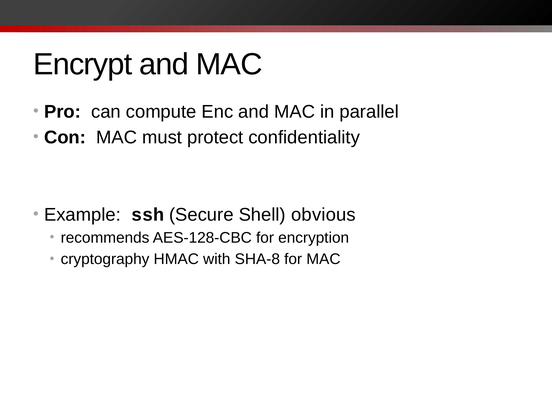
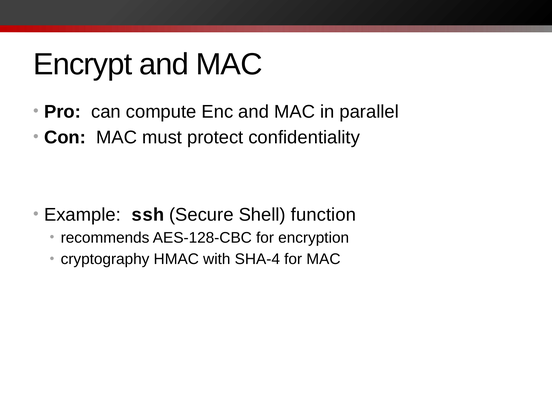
obvious: obvious -> function
SHA-8: SHA-8 -> SHA-4
